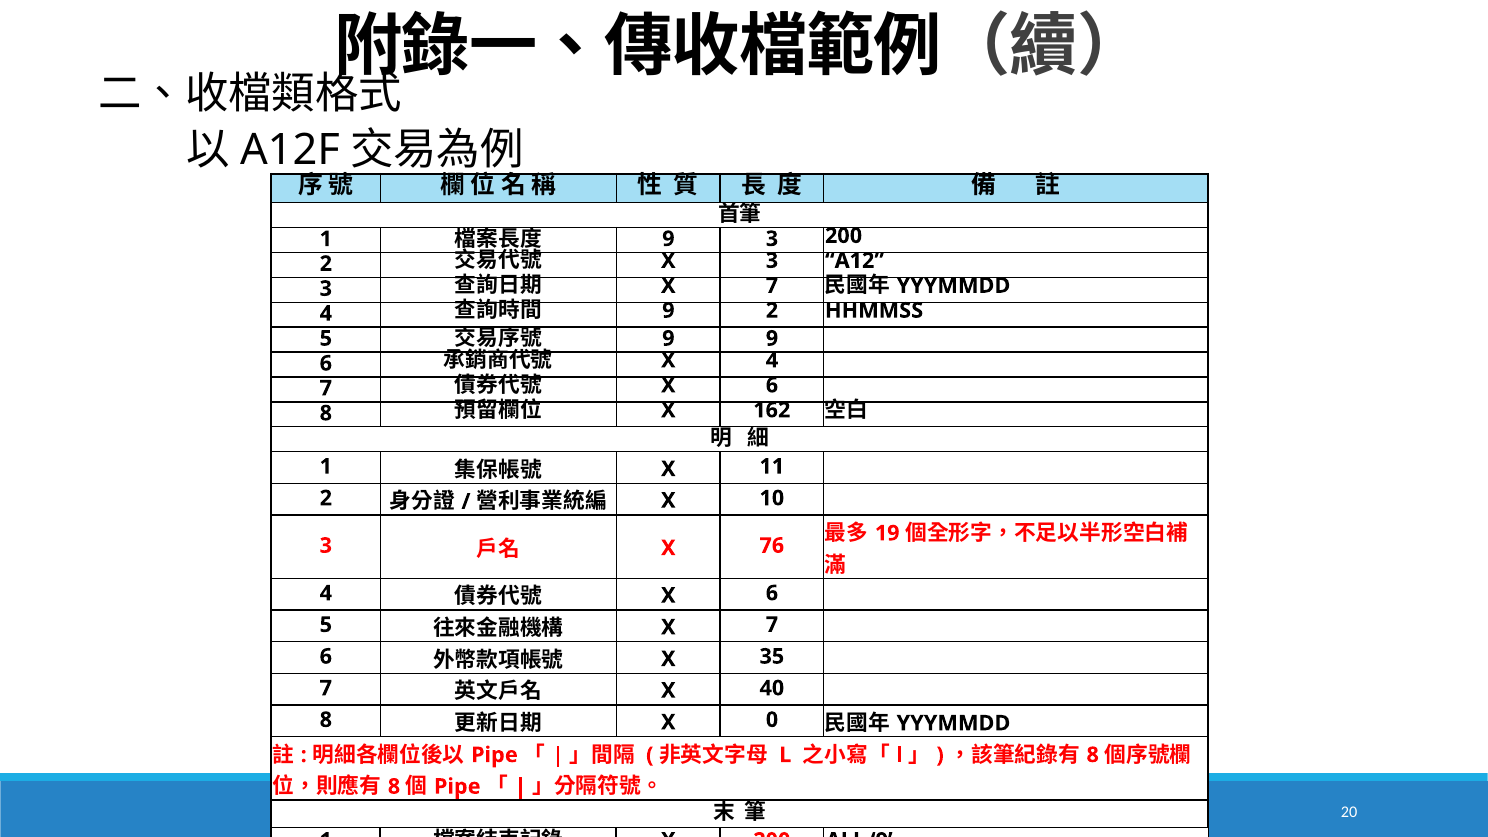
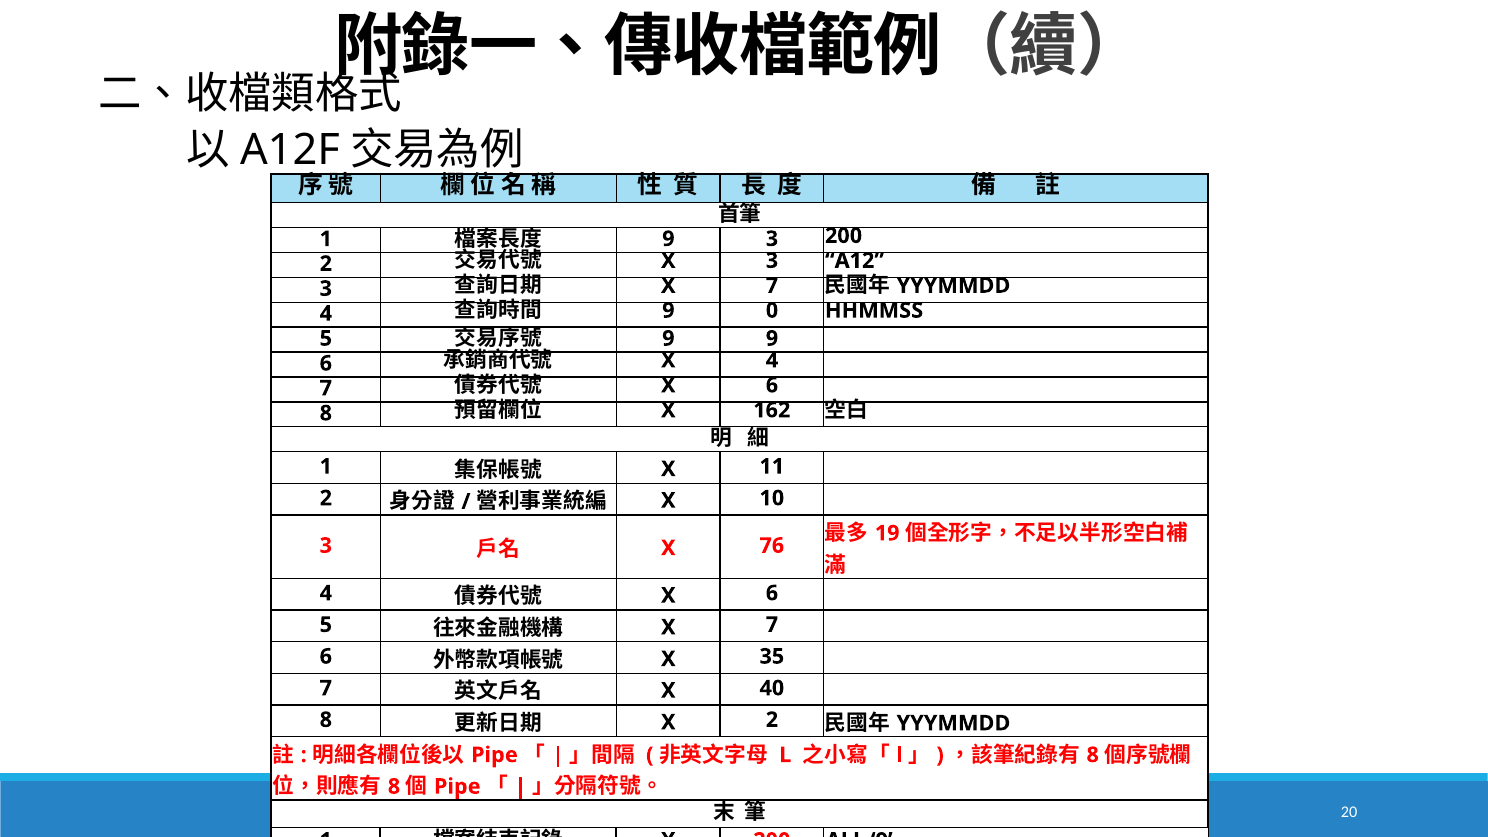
9 2: 2 -> 0
0 at (772, 720): 0 -> 2
